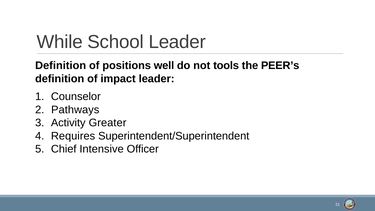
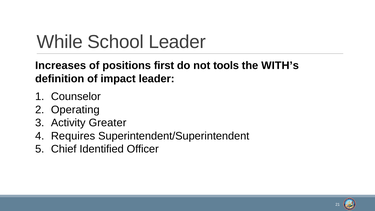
Definition at (61, 66): Definition -> Increases
well: well -> first
PEER’s: PEER’s -> WITH’s
Pathways: Pathways -> Operating
Intensive: Intensive -> Identified
